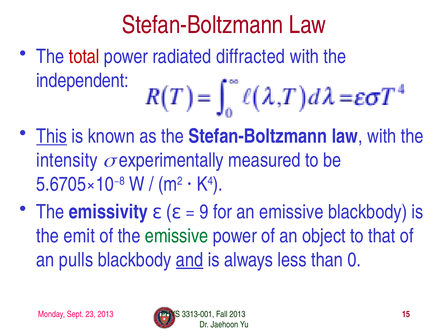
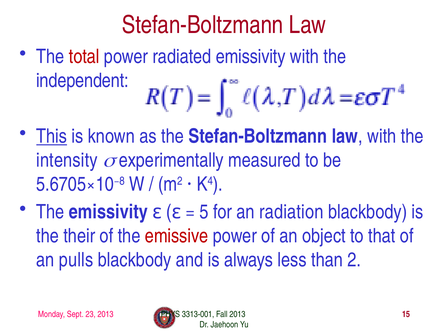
radiated diffracted: diffracted -> emissivity
9: 9 -> 5
an emissive: emissive -> radiation
emit: emit -> their
emissive at (177, 236) colour: green -> red
and underline: present -> none
0: 0 -> 2
